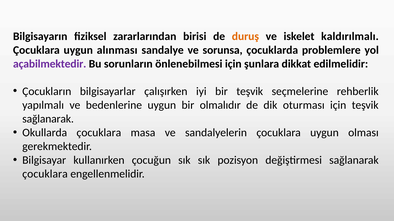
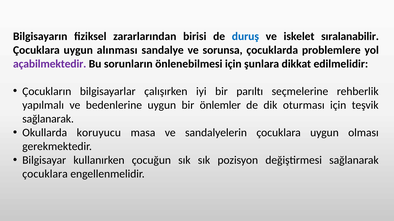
duruş colour: orange -> blue
kaldırılmalı: kaldırılmalı -> sıralanabilir
bir teşvik: teşvik -> parıltı
olmalıdır: olmalıdır -> önlemler
Okullarda çocuklara: çocuklara -> koruyucu
